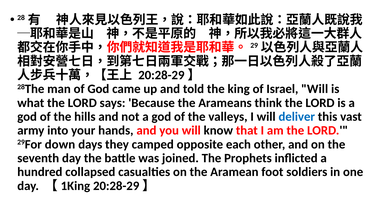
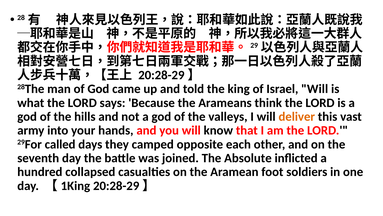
deliver colour: blue -> orange
down: down -> called
Prophets: Prophets -> Absolute
